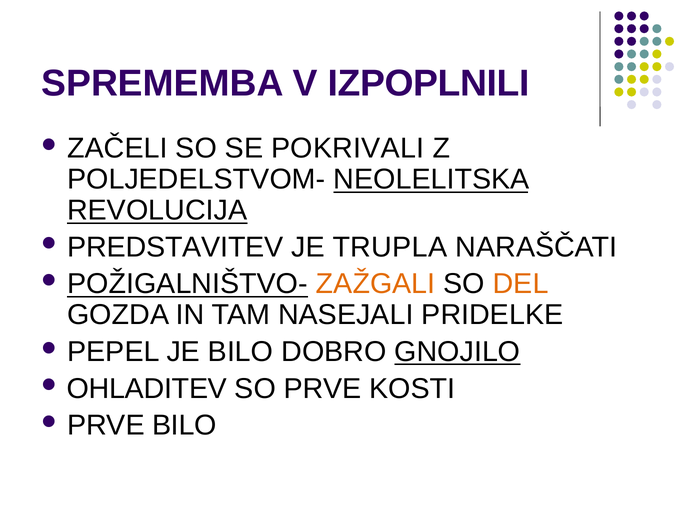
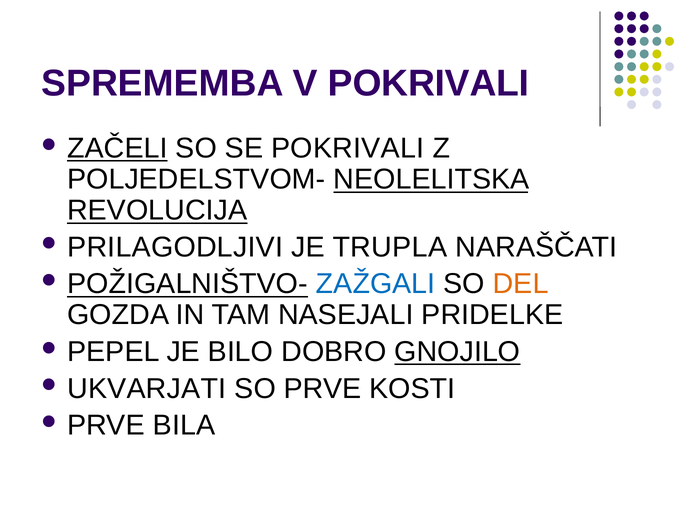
V IZPOPLNILI: IZPOPLNILI -> POKRIVALI
ZAČELI underline: none -> present
PREDSTAVITEV: PREDSTAVITEV -> PRILAGODLJIVI
ZAŽGALI colour: orange -> blue
OHLADITEV: OHLADITEV -> UKVARJATI
PRVE BILO: BILO -> BILA
